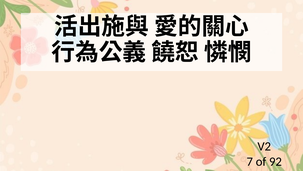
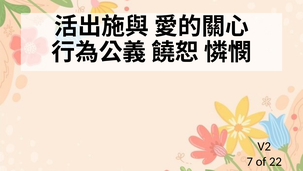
92: 92 -> 22
